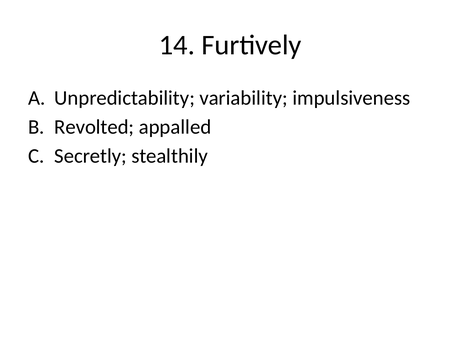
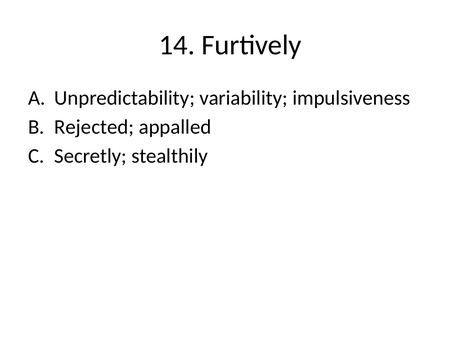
Revolted: Revolted -> Rejected
